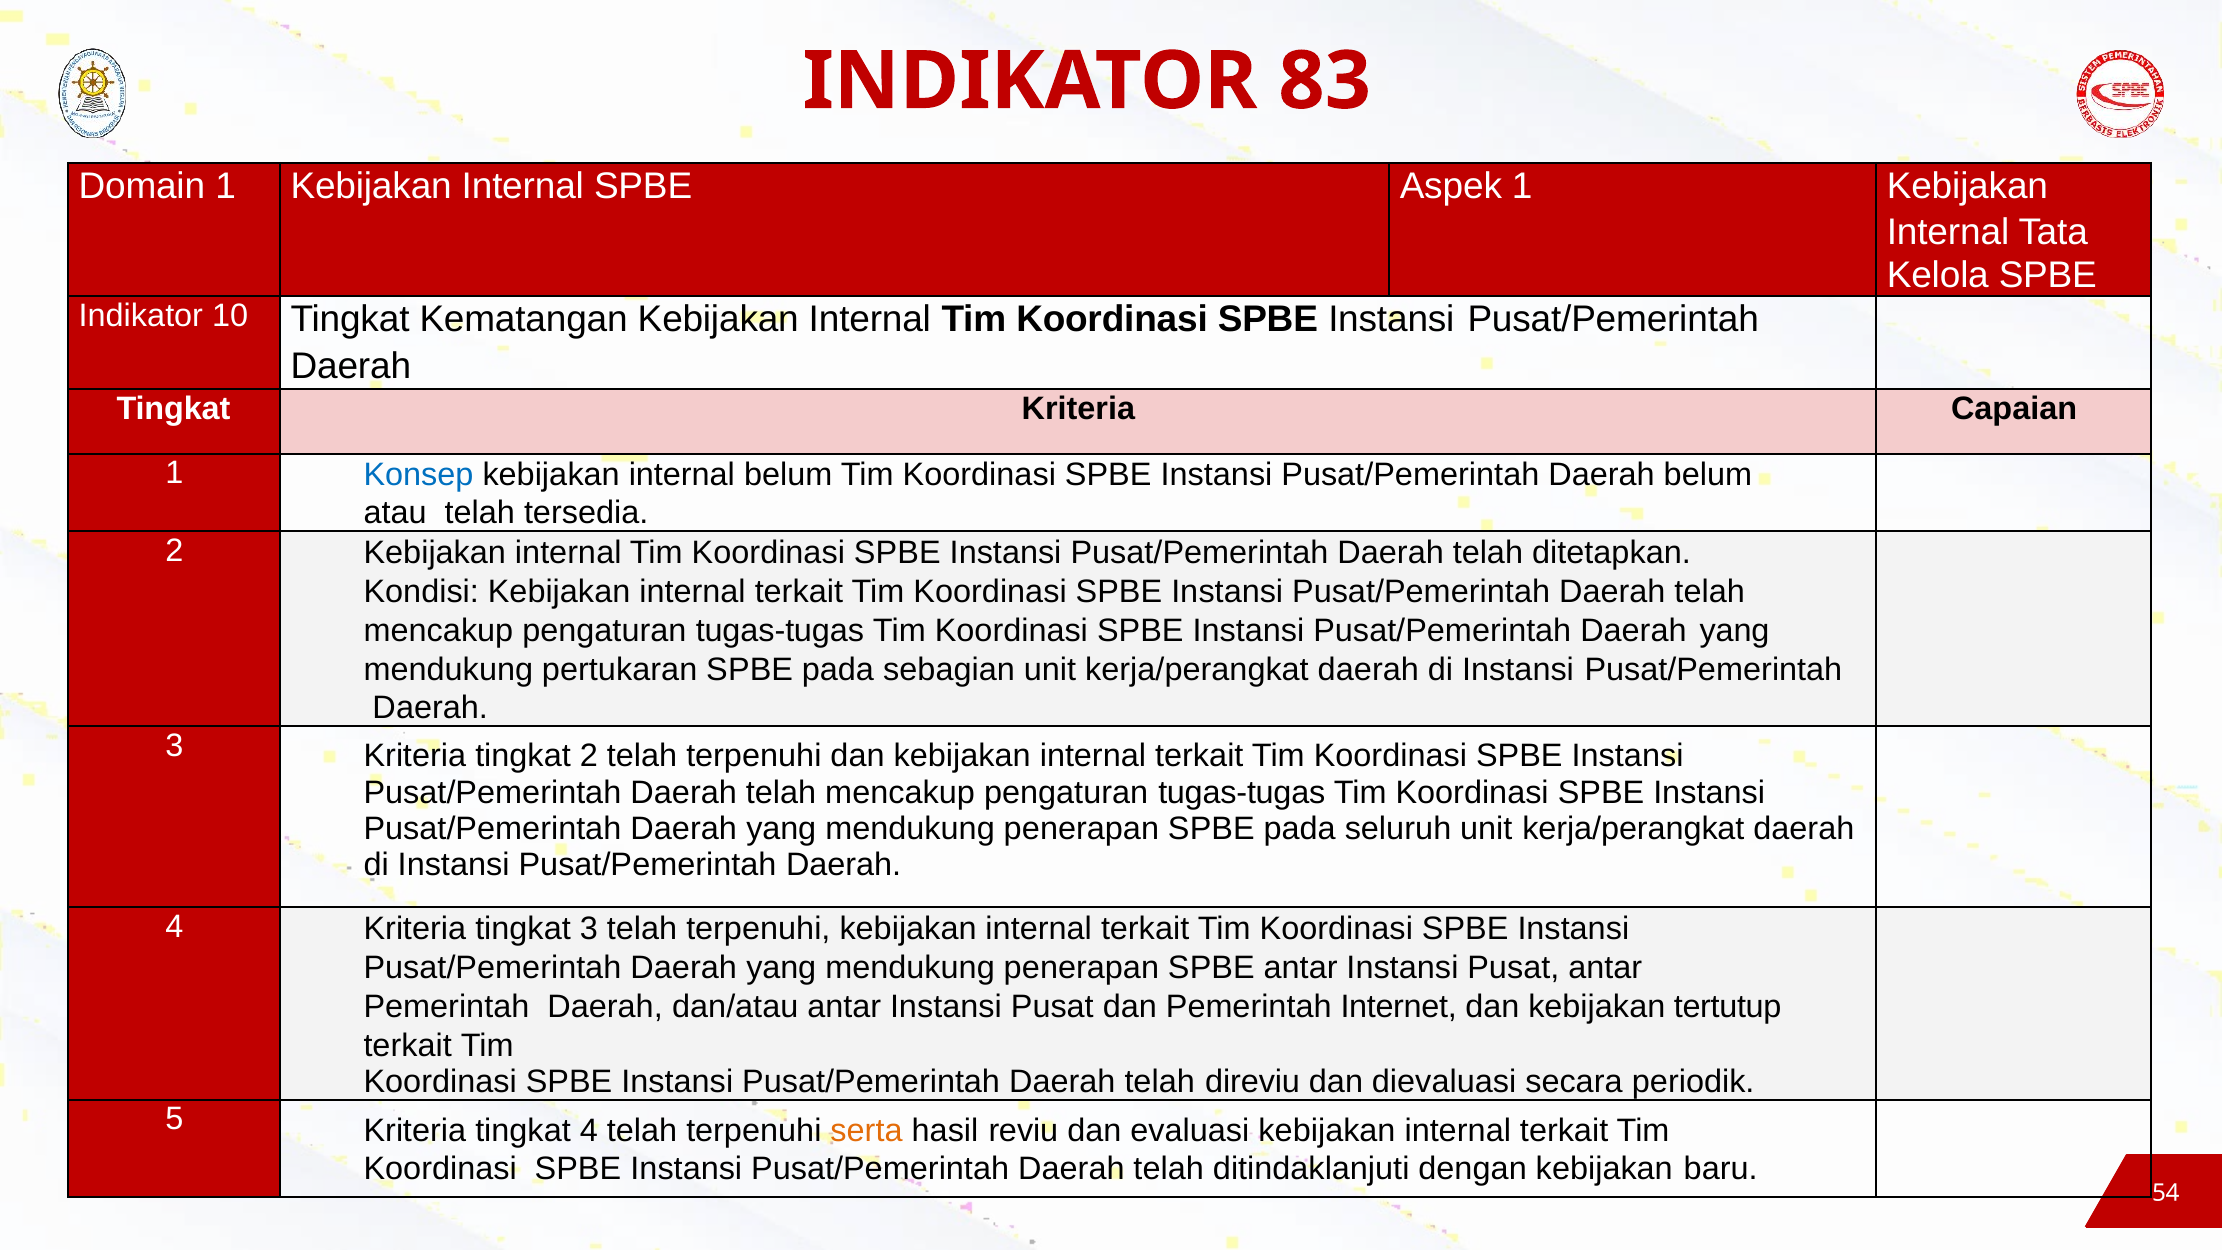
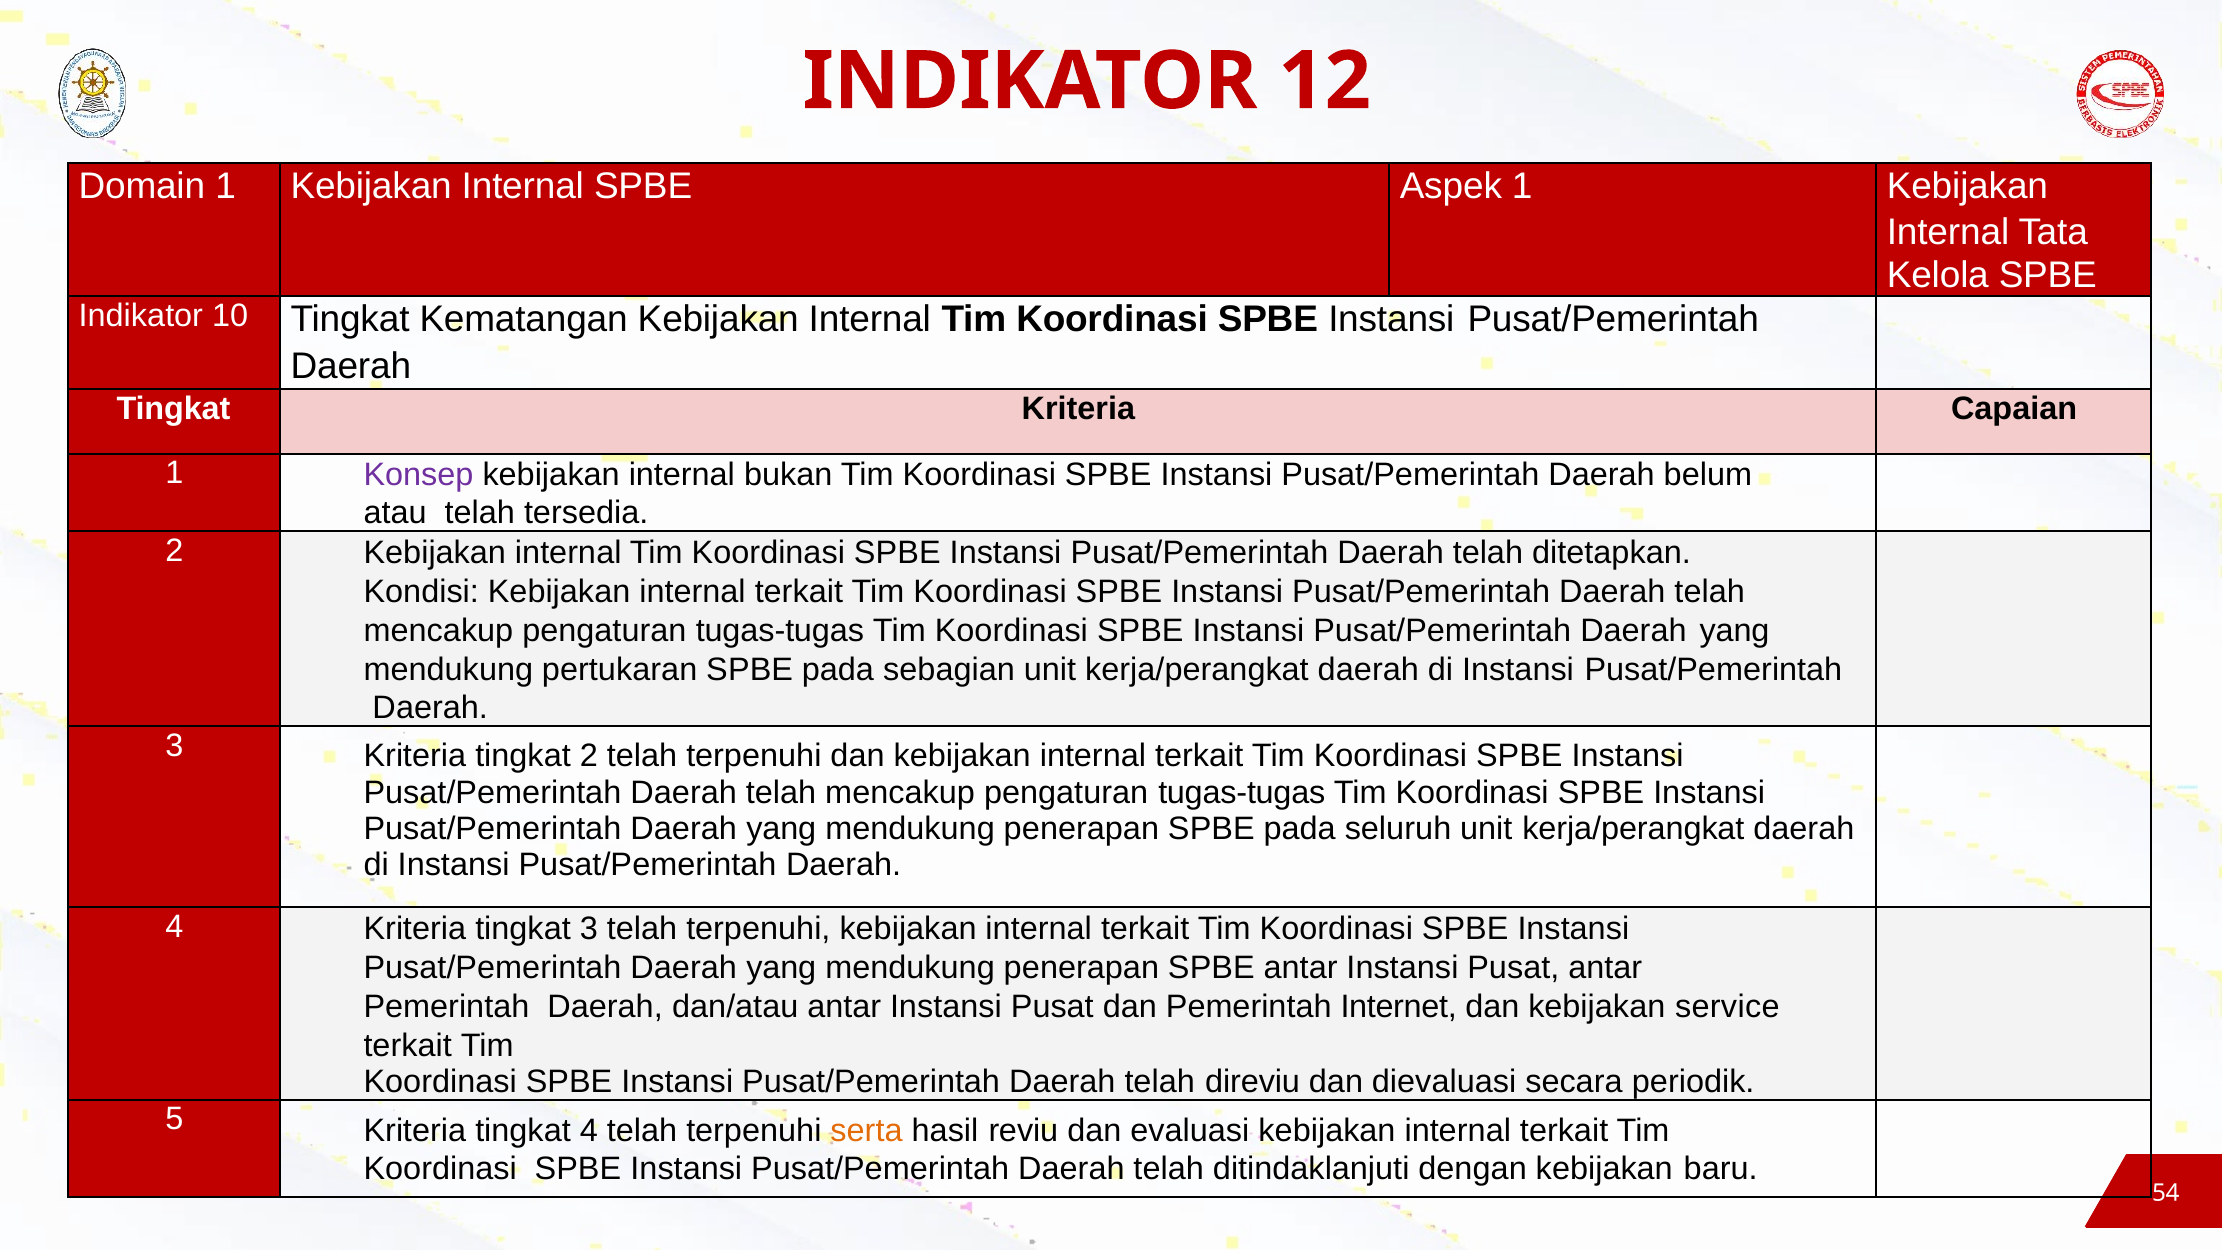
83: 83 -> 12
Konsep colour: blue -> purple
internal belum: belum -> bukan
tertutup: tertutup -> service
